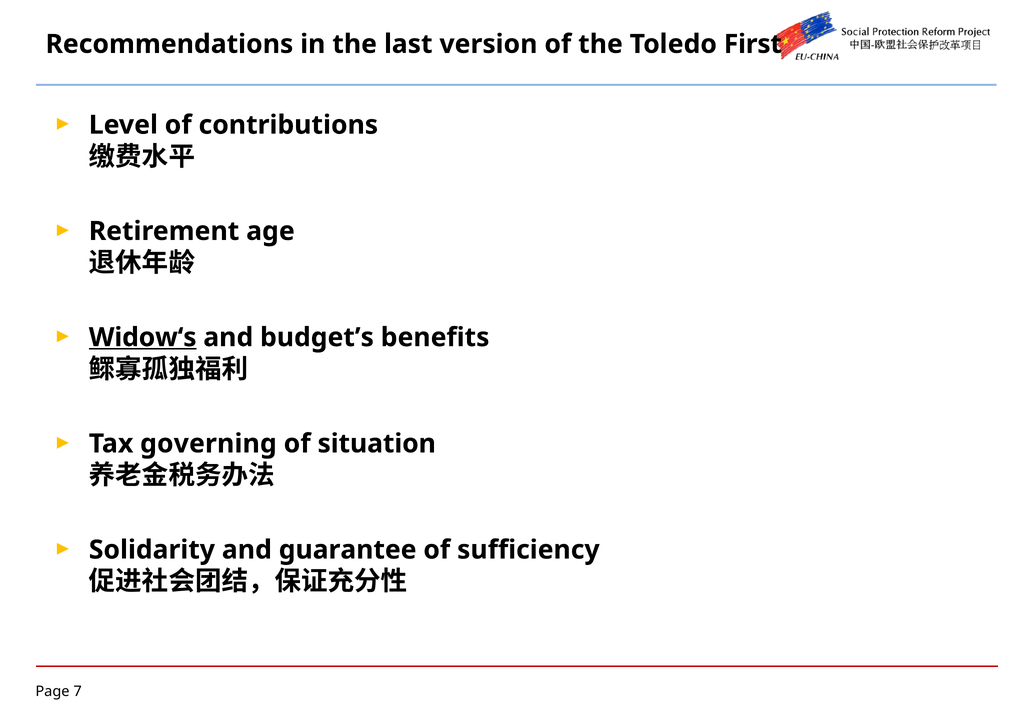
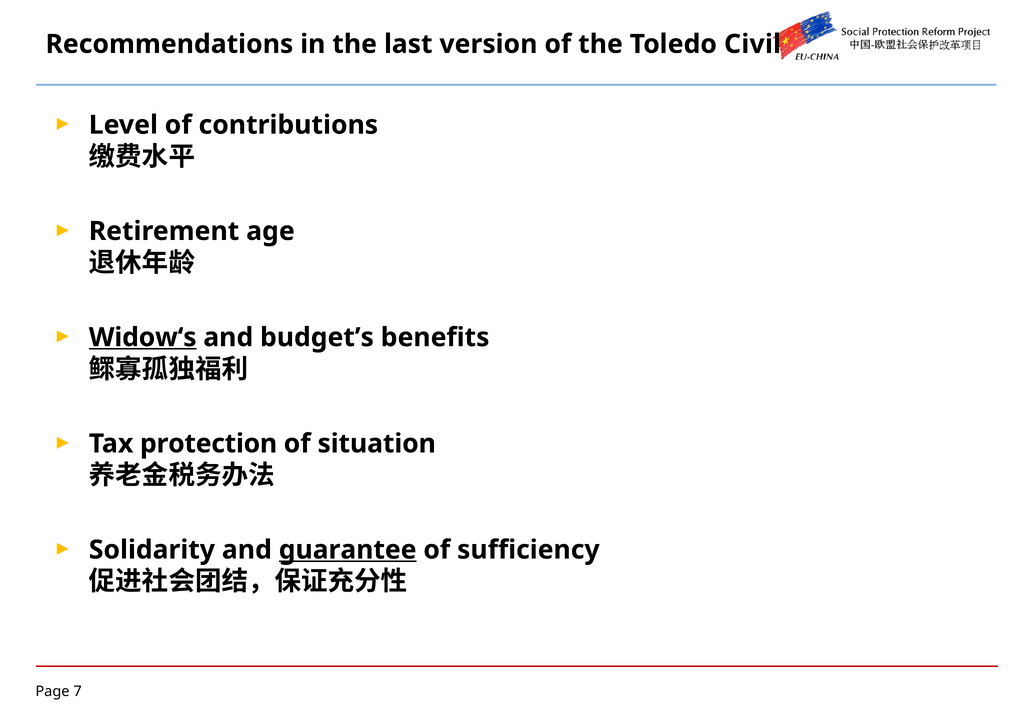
First: First -> Civil
governing: governing -> protection
guarantee underline: none -> present
